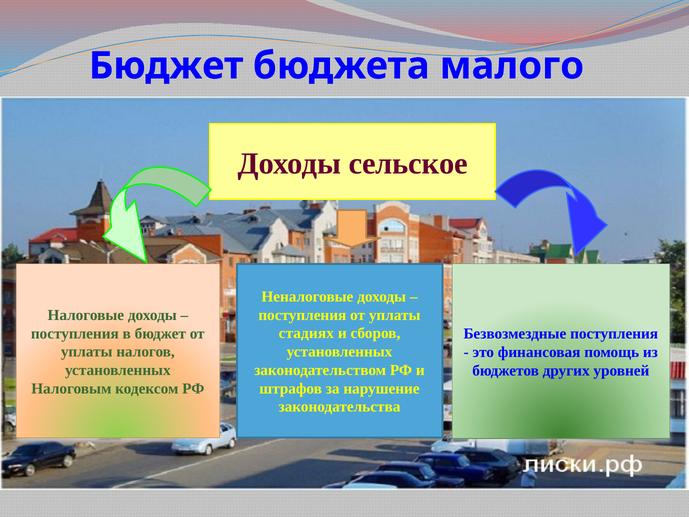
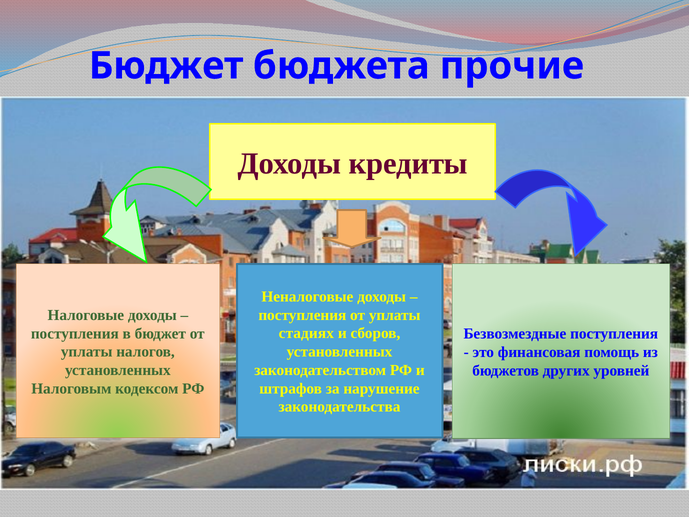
малого: малого -> прочие
сельское: сельское -> кредиты
